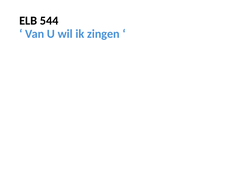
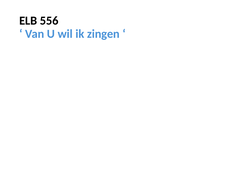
544: 544 -> 556
